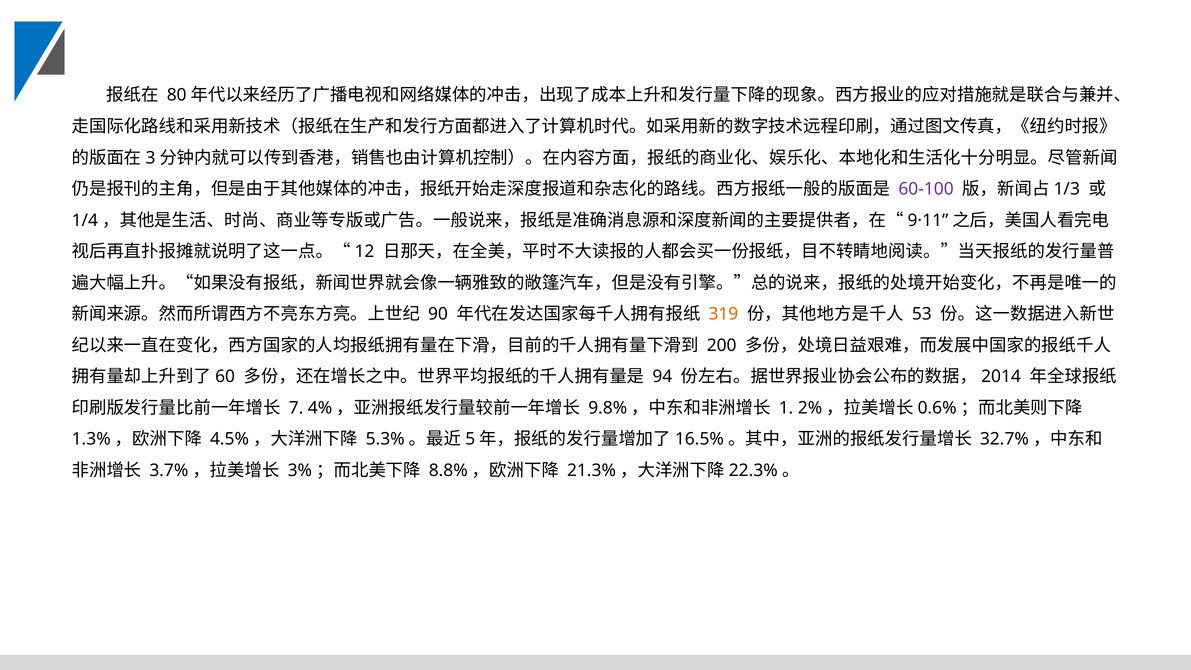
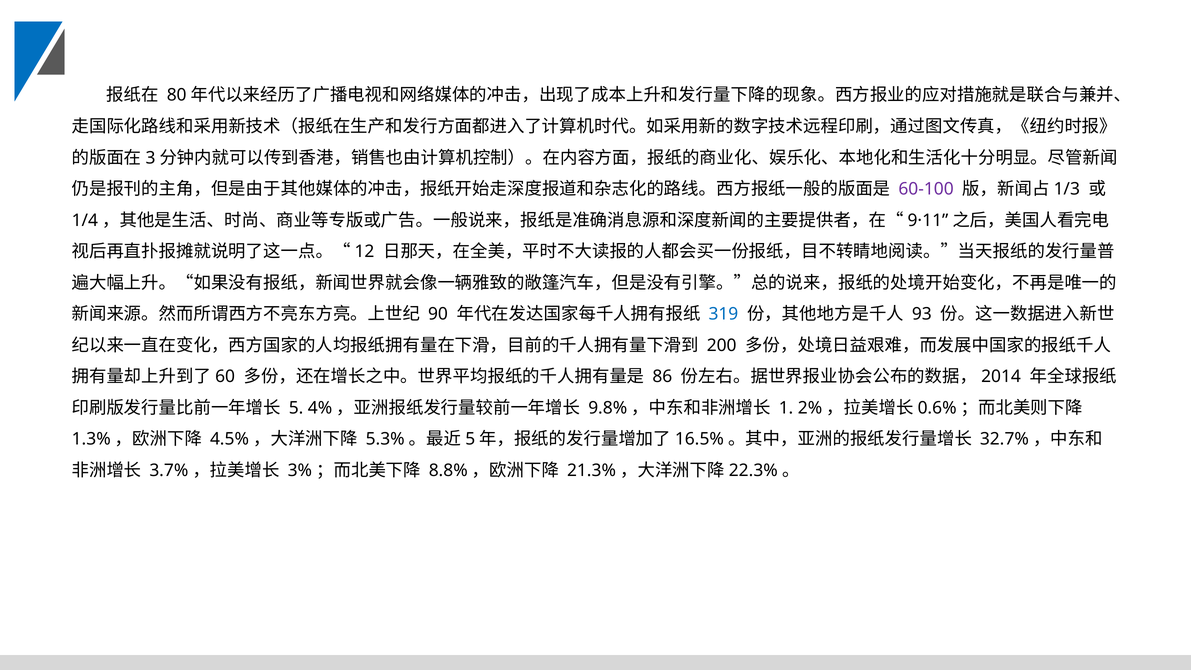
319 colour: orange -> blue
53: 53 -> 93
94: 94 -> 86
7: 7 -> 5
